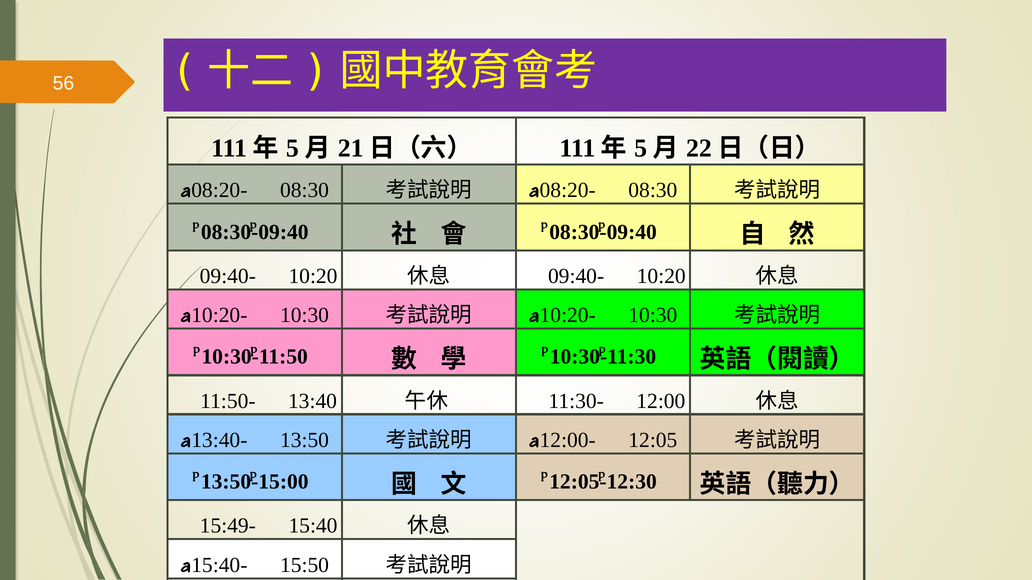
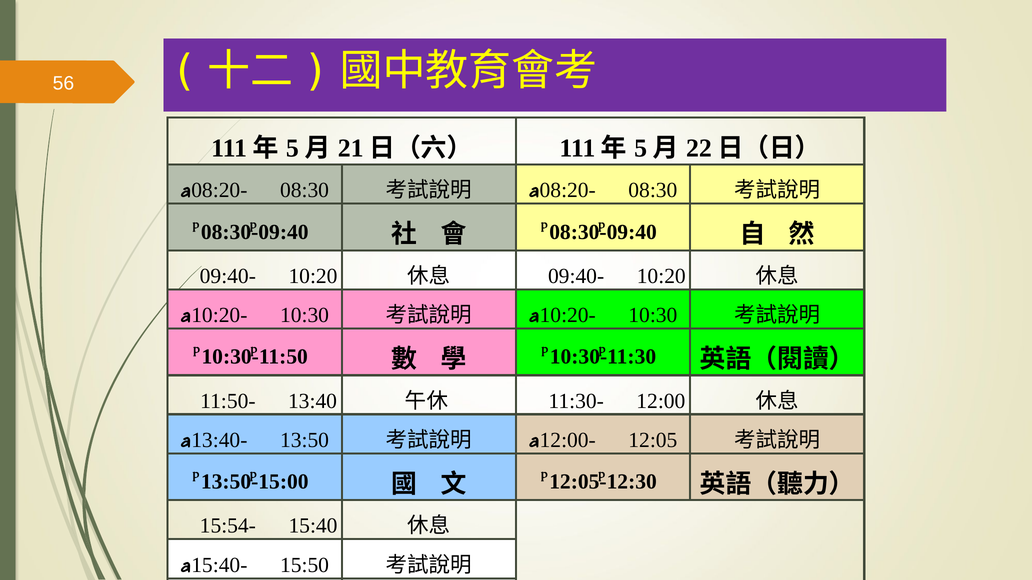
15:49-: 15:49- -> 15:54-
